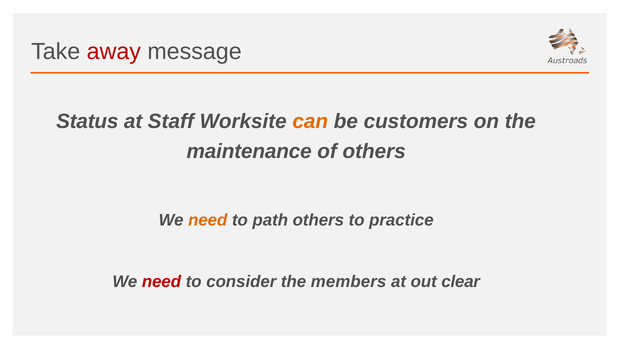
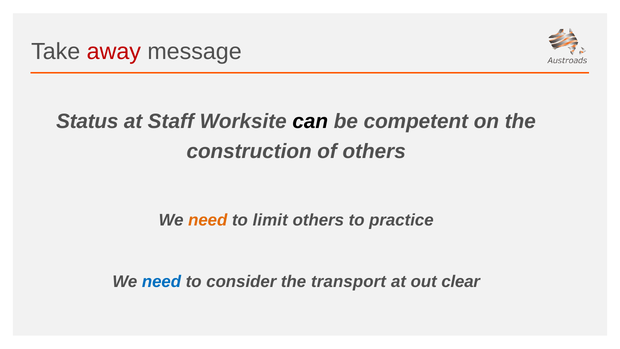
can colour: orange -> black
customers: customers -> competent
maintenance: maintenance -> construction
path: path -> limit
need at (161, 282) colour: red -> blue
members: members -> transport
